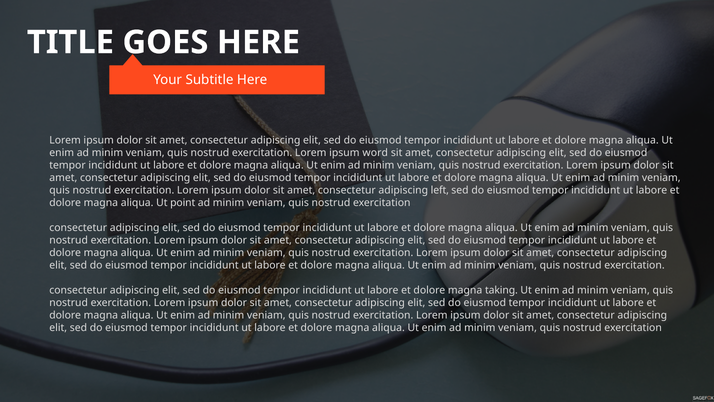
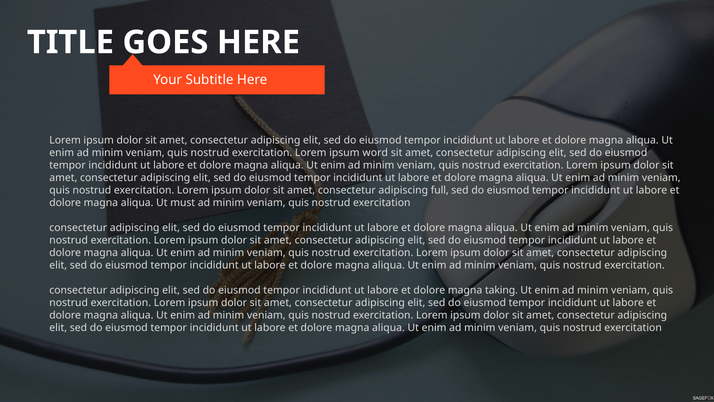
left: left -> full
point: point -> must
